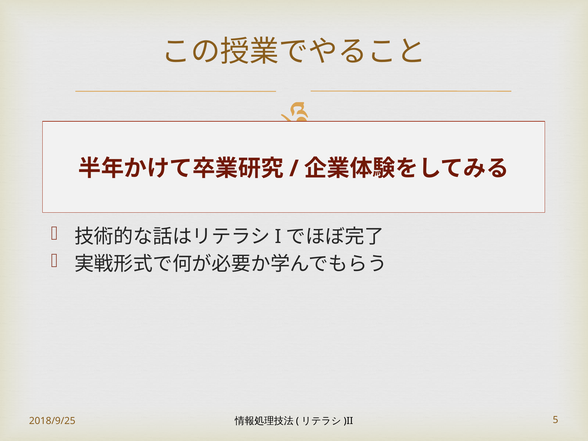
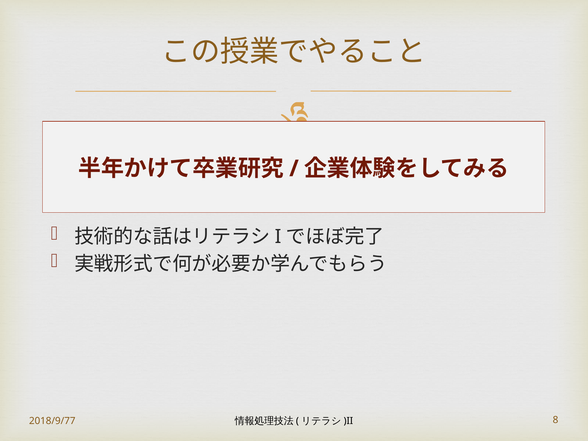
2018/9/25: 2018/9/25 -> 2018/9/77
5: 5 -> 8
